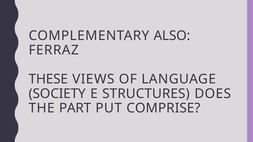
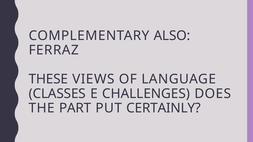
SOCIETY: SOCIETY -> CLASSES
STRUCTURES: STRUCTURES -> CHALLENGES
COMPRISE: COMPRISE -> CERTAINLY
